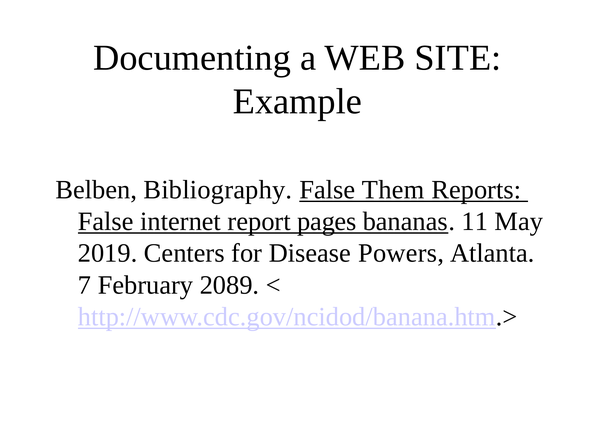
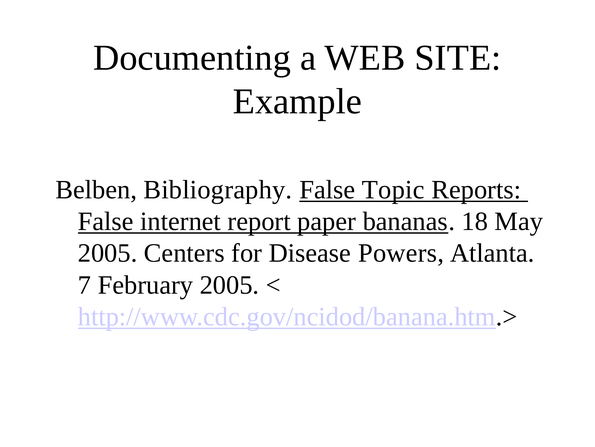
Them: Them -> Topic
pages: pages -> paper
11: 11 -> 18
2019 at (108, 253): 2019 -> 2005
February 2089: 2089 -> 2005
